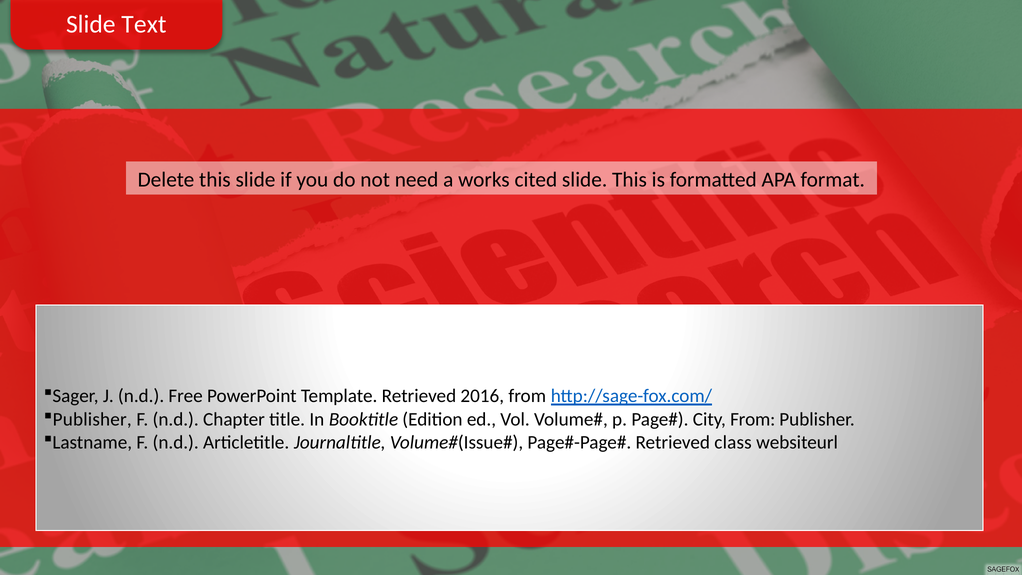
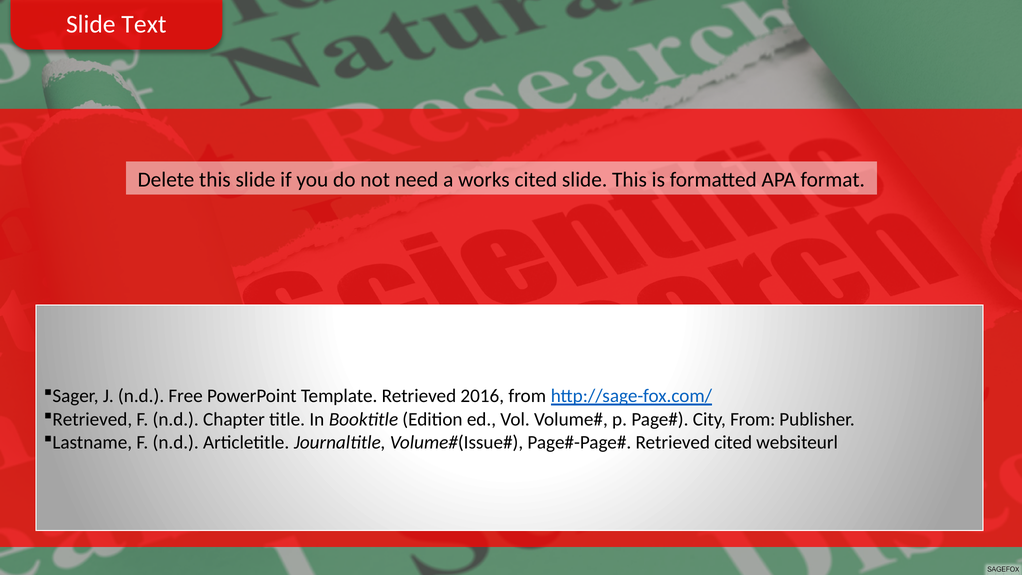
Publisher at (92, 419): Publisher -> Retrieved
Retrieved class: class -> cited
